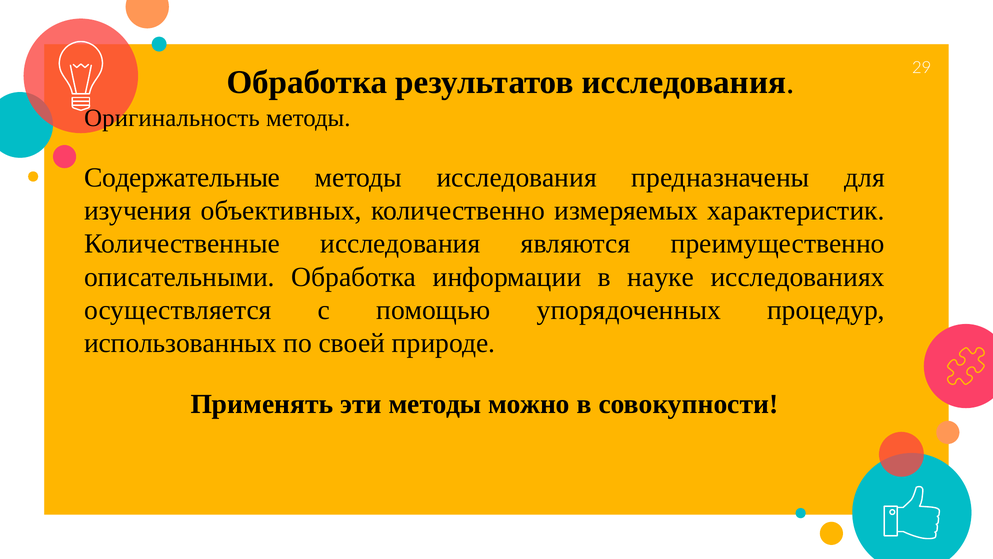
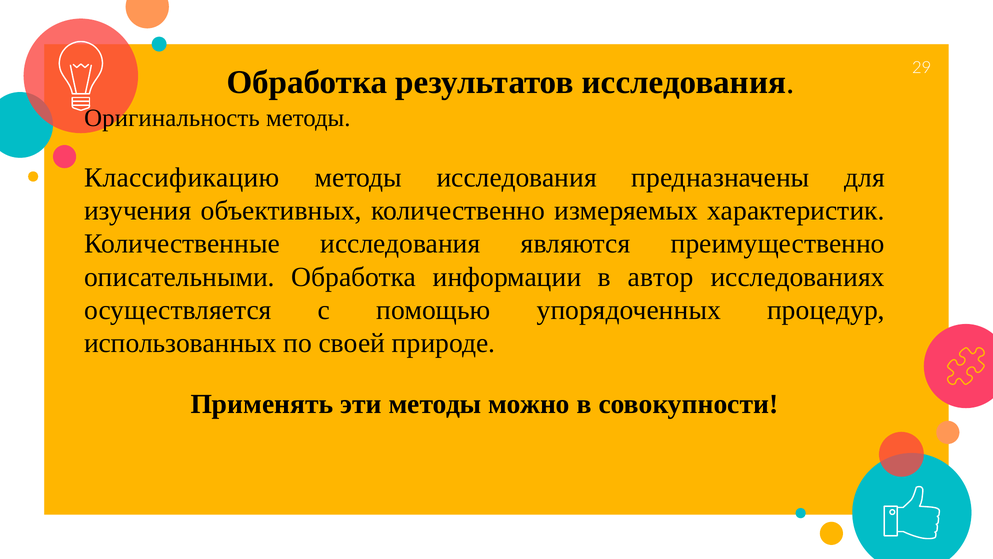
Содержательные: Содержательные -> Классификацию
науке: науке -> автор
